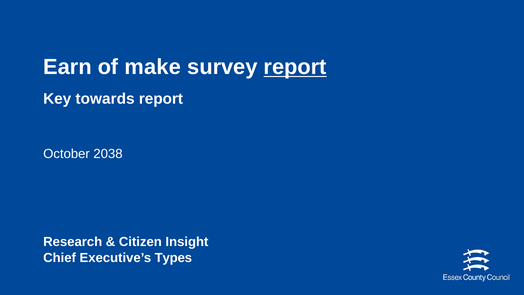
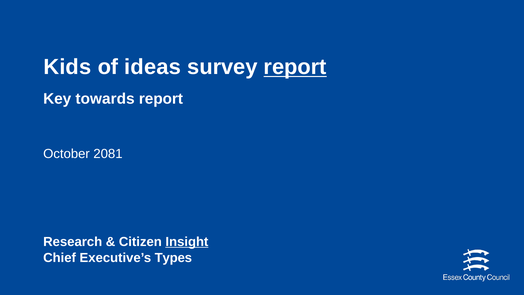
Earn: Earn -> Kids
make: make -> ideas
2038: 2038 -> 2081
Insight underline: none -> present
